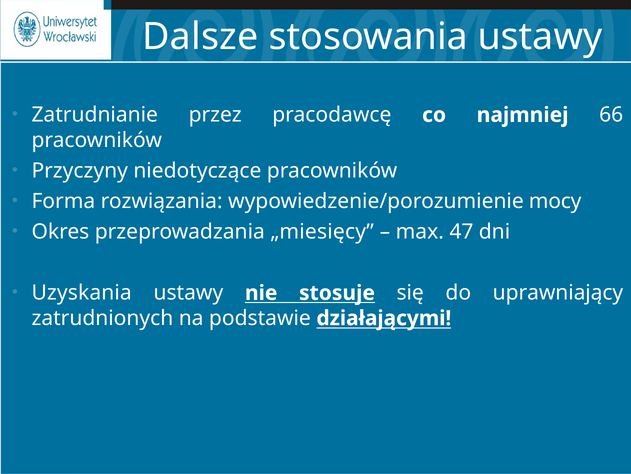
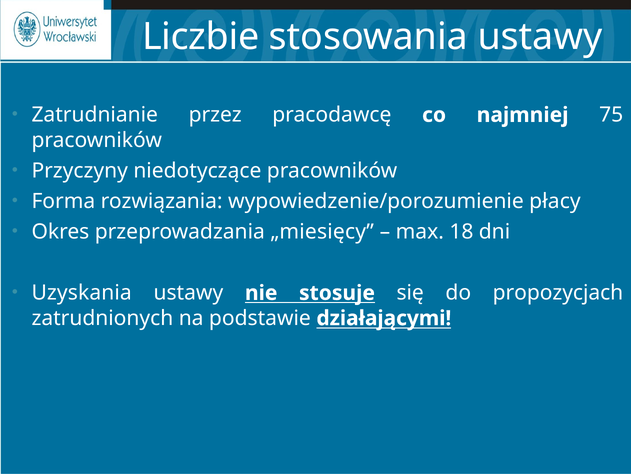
Dalsze: Dalsze -> Liczbie
66: 66 -> 75
mocy: mocy -> płacy
47: 47 -> 18
uprawniający: uprawniający -> propozycjach
